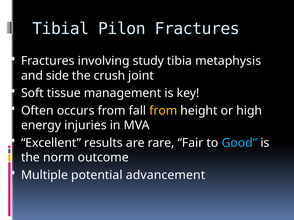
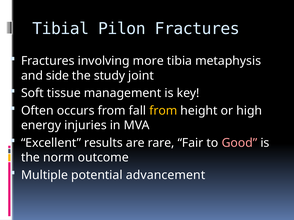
study: study -> more
crush: crush -> study
Good colour: light blue -> pink
